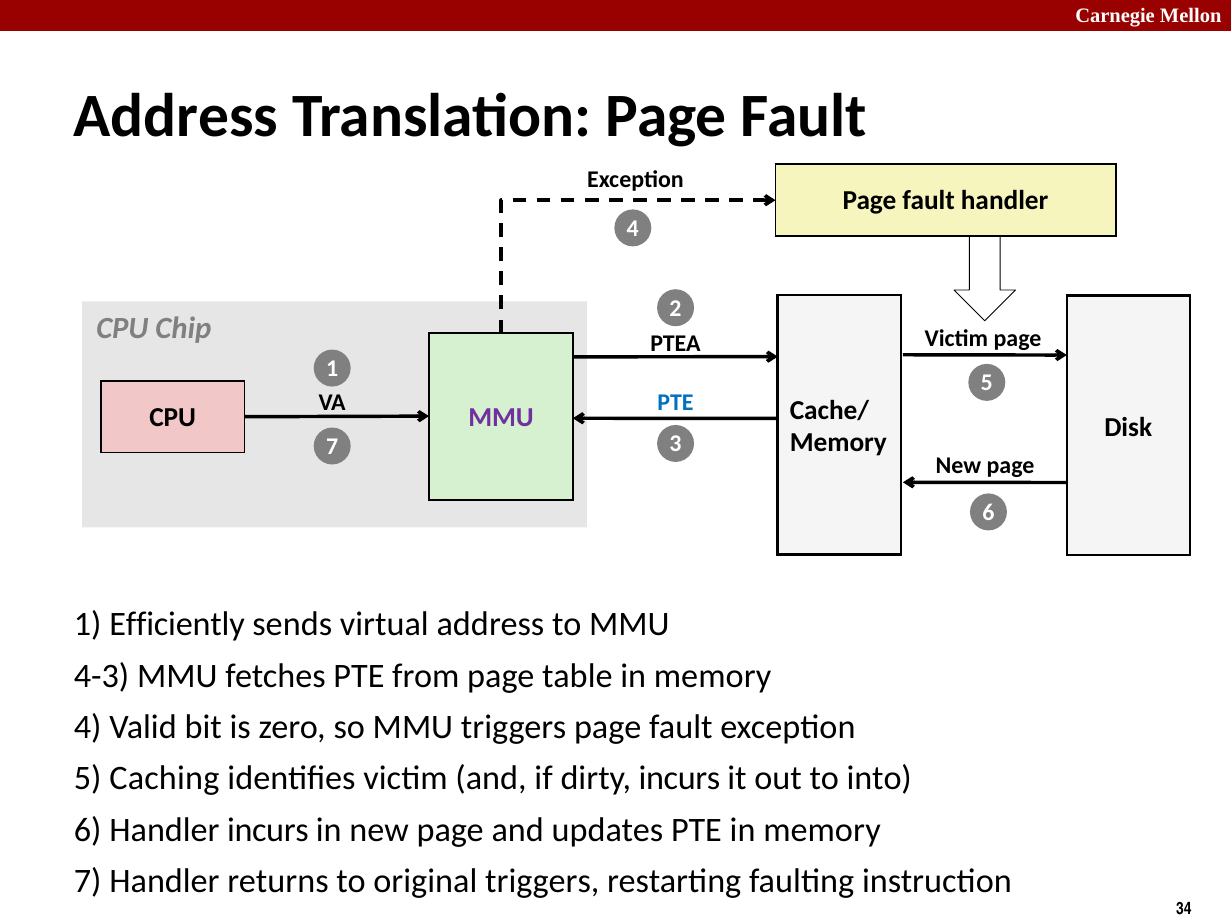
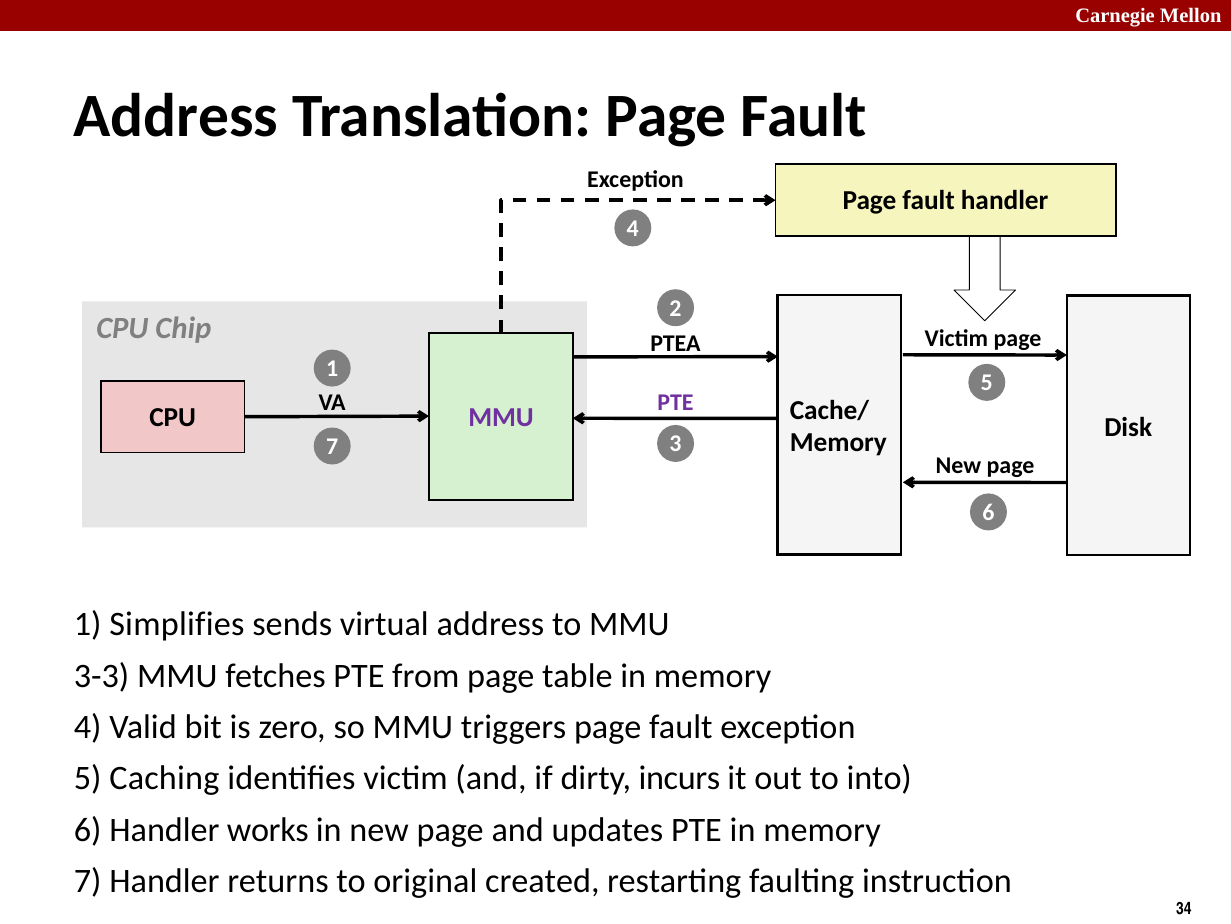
PTE at (676, 403) colour: blue -> purple
Efficiently: Efficiently -> Simplifies
4-3: 4-3 -> 3-3
Handler incurs: incurs -> works
original triggers: triggers -> created
